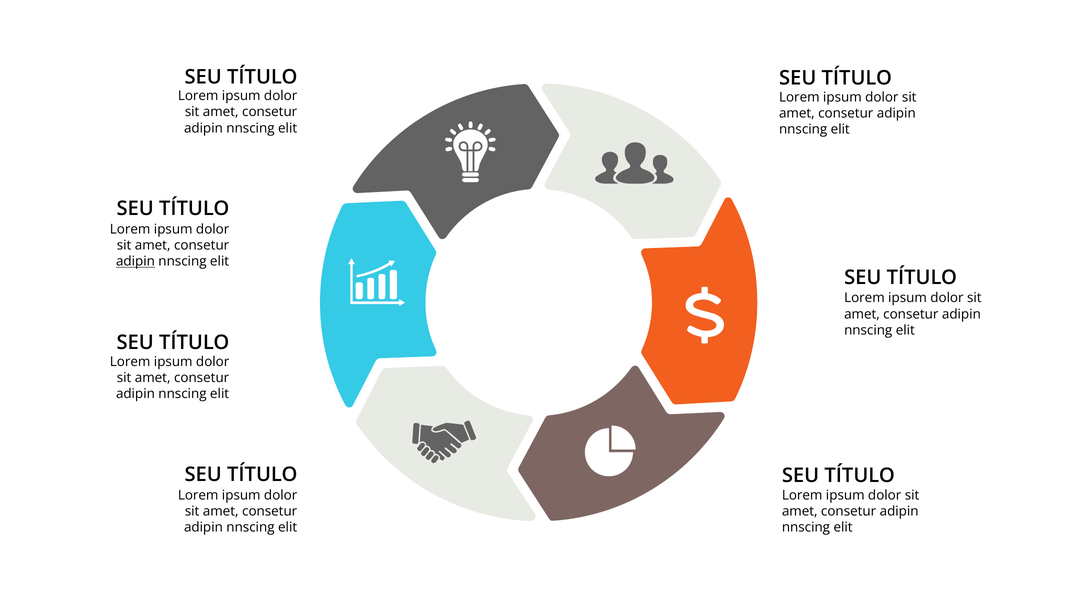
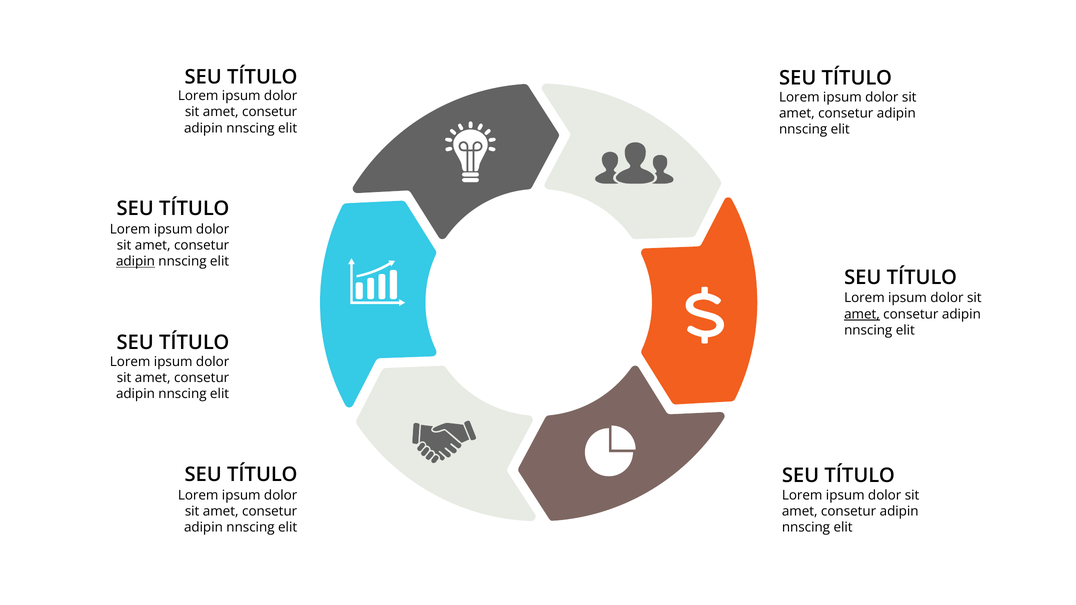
amet at (862, 314) underline: none -> present
